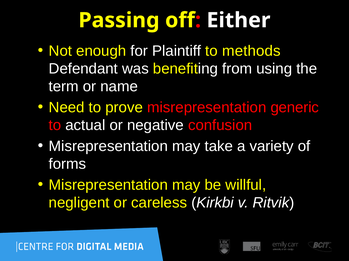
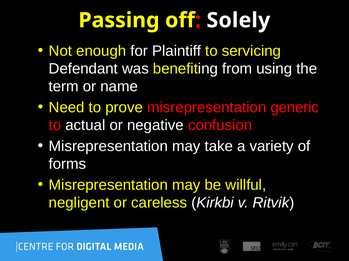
Either: Either -> Solely
methods: methods -> servicing
